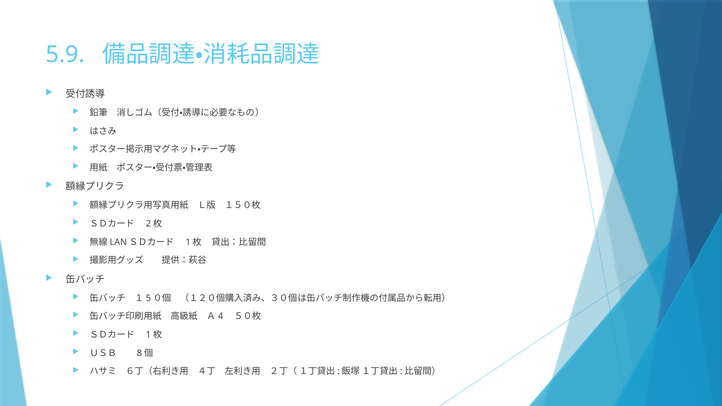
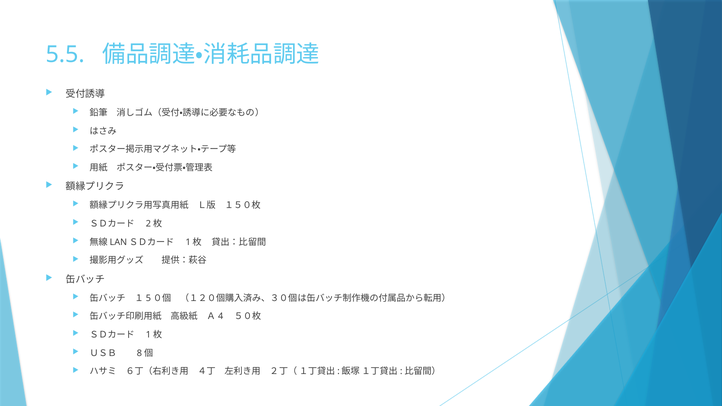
5.9: 5.9 -> 5.5
